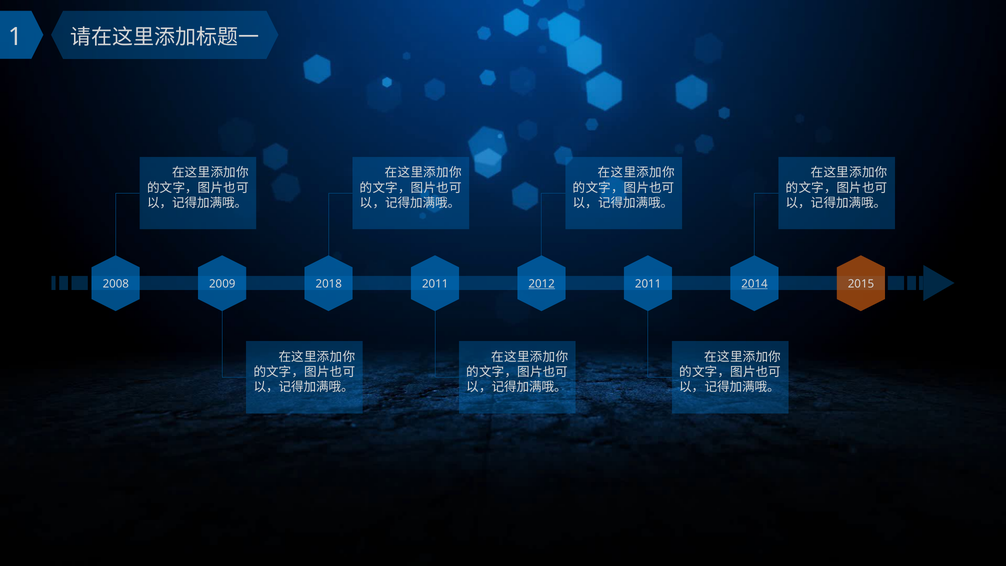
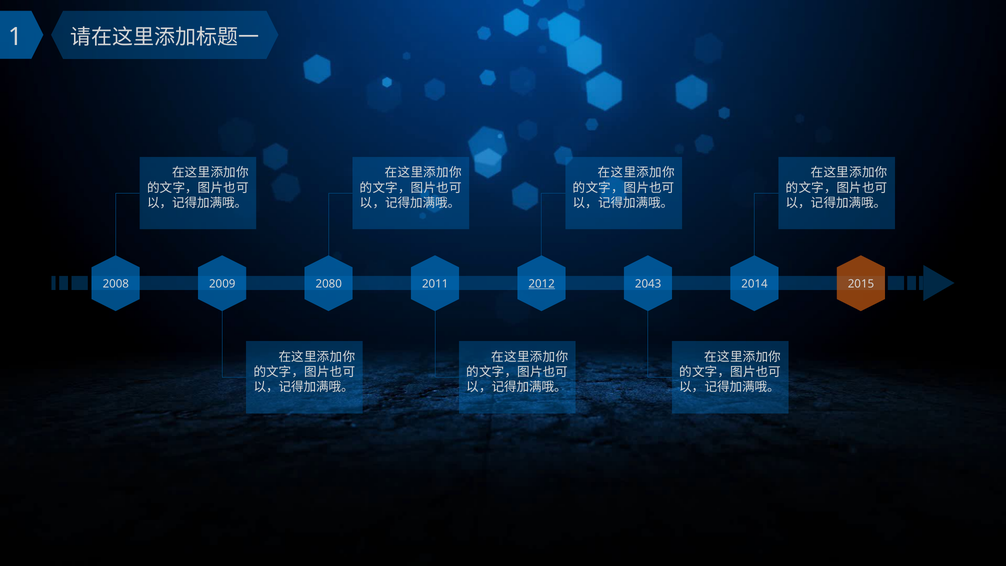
2018: 2018 -> 2080
2011 at (648, 284): 2011 -> 2043
2014 underline: present -> none
